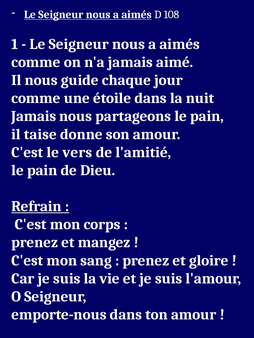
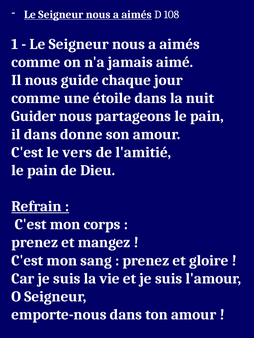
Jamais at (34, 116): Jamais -> Guider
il taise: taise -> dans
